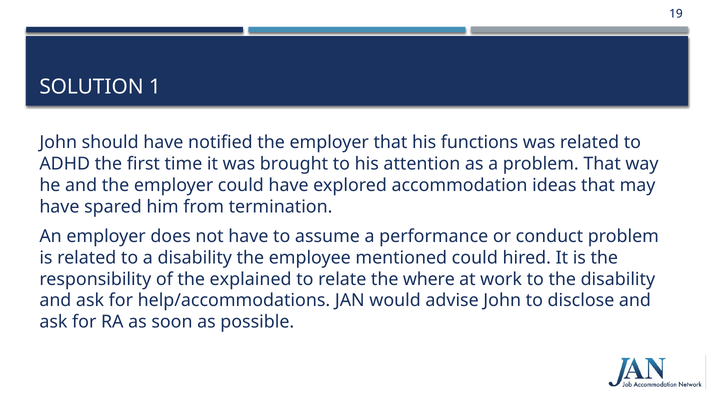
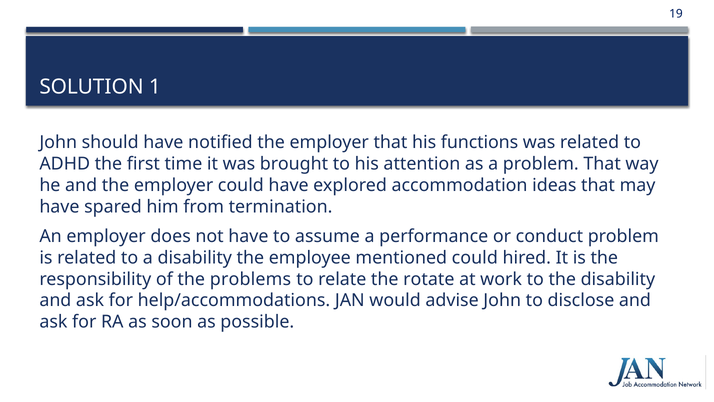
explained: explained -> problems
where: where -> rotate
